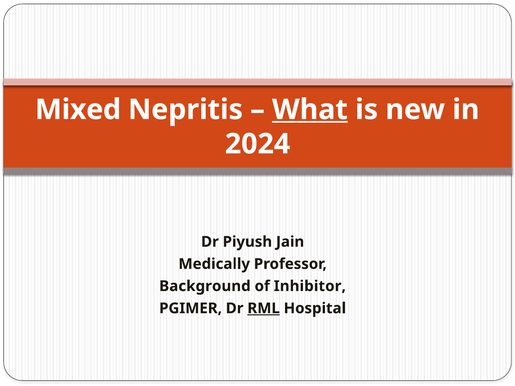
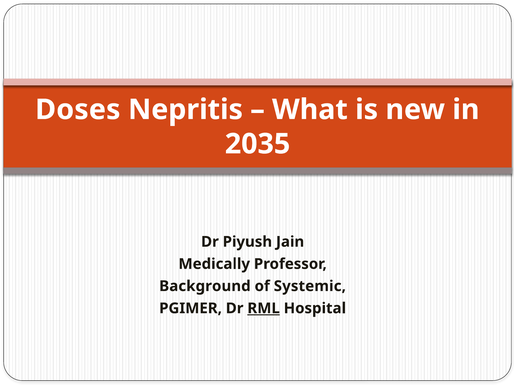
Mixed: Mixed -> Doses
What underline: present -> none
2024: 2024 -> 2035
Inhibitor: Inhibitor -> Systemic
